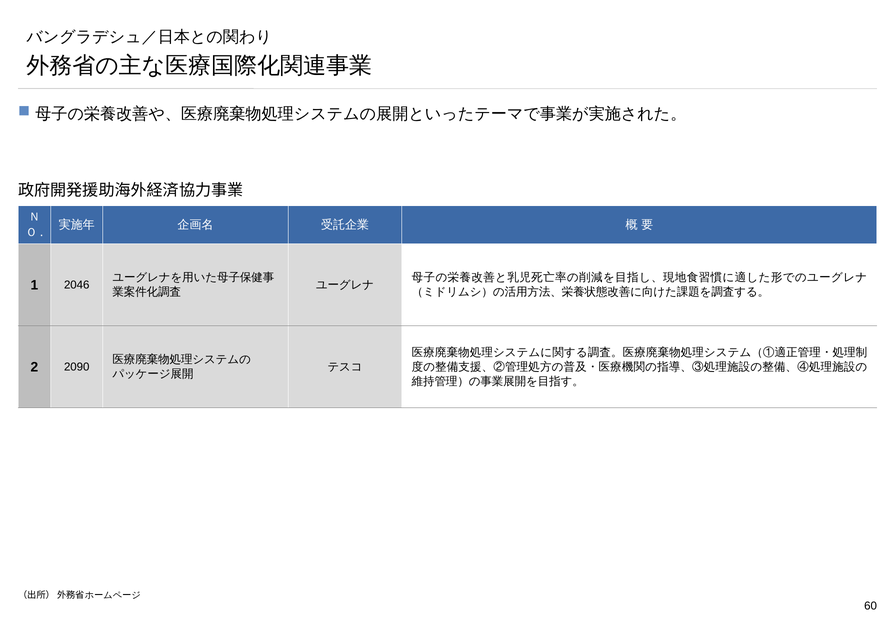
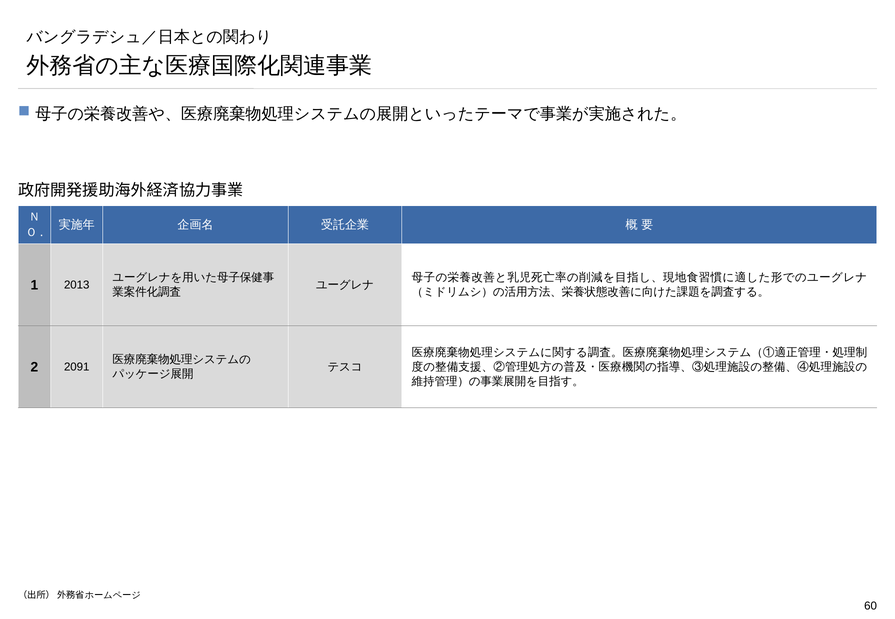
2046: 2046 -> 2013
2090: 2090 -> 2091
